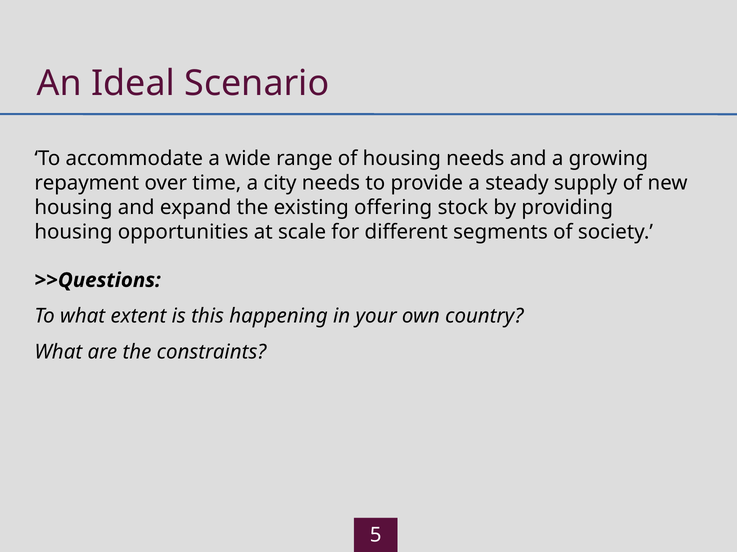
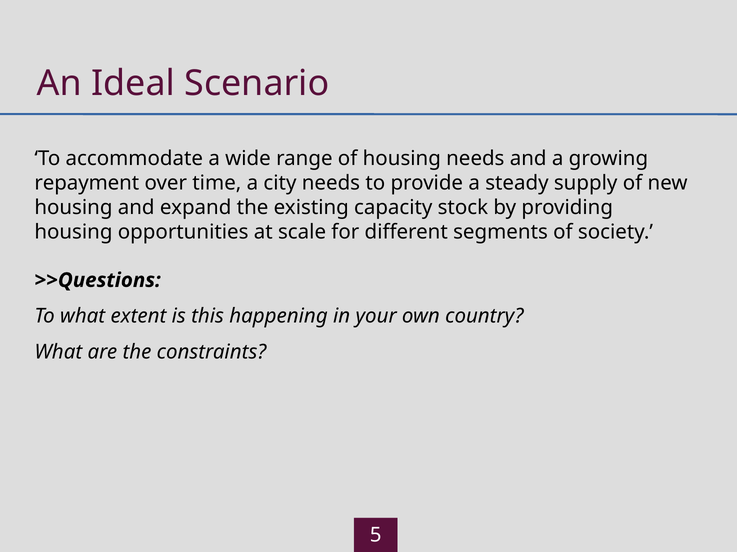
offering: offering -> capacity
